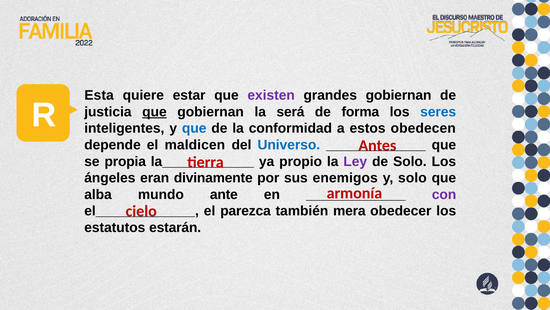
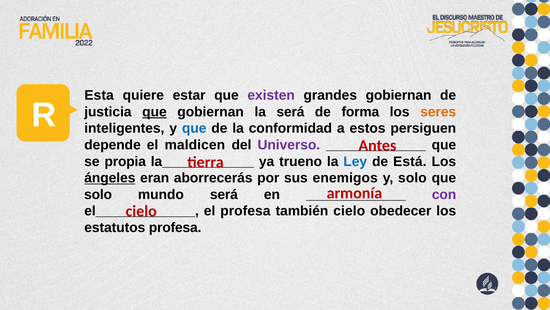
seres colour: blue -> orange
obedecen: obedecen -> persiguen
Universo colour: blue -> purple
propio: propio -> trueno
Ley colour: purple -> blue
de Solo: Solo -> Está
ángeles underline: none -> present
divinamente: divinamente -> aborrecerás
alba at (98, 194): alba -> solo
mundo ante: ante -> será
el parezca: parezca -> profesa
también mera: mera -> cielo
estatutos estarán: estarán -> profesa
